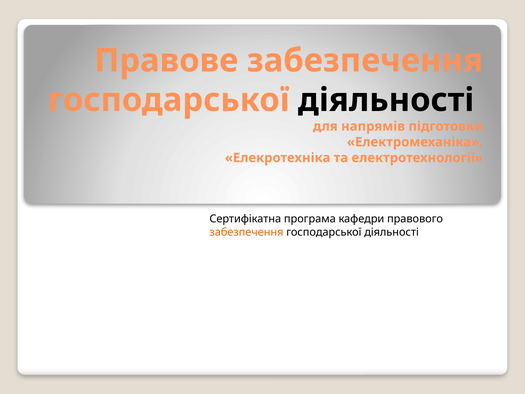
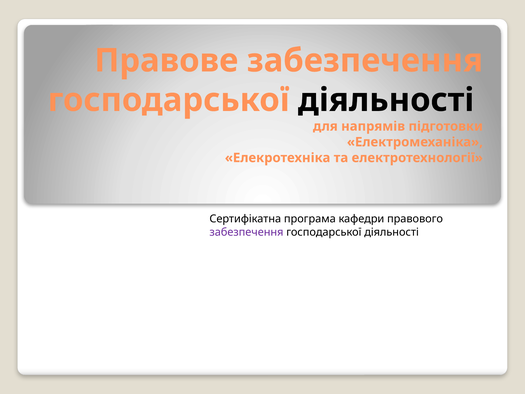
забезпечення at (246, 232) colour: orange -> purple
